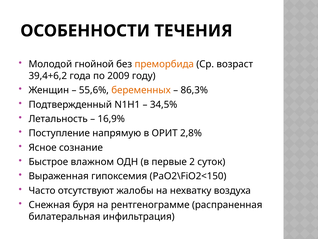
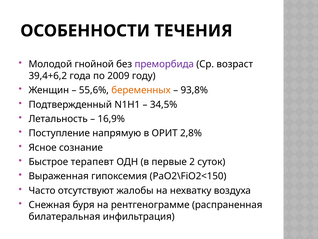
преморбида colour: orange -> purple
86,3%: 86,3% -> 93,8%
влажном: влажном -> терапевт
